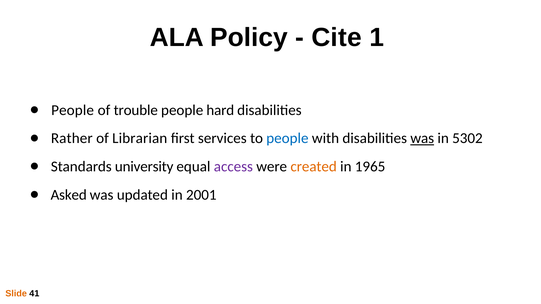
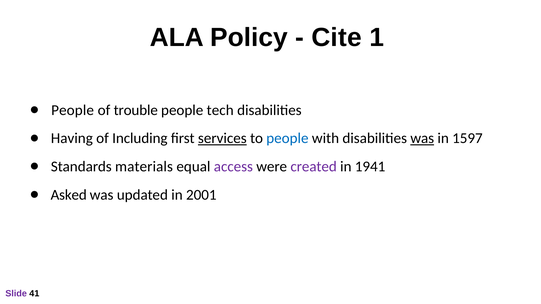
hard: hard -> tech
Rather: Rather -> Having
Librarian: Librarian -> Including
services underline: none -> present
5302: 5302 -> 1597
university: university -> materials
created colour: orange -> purple
1965: 1965 -> 1941
Slide colour: orange -> purple
